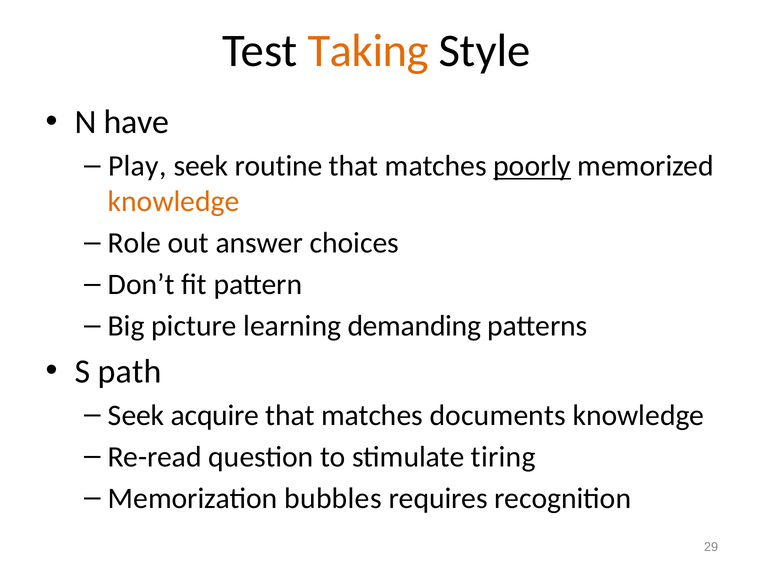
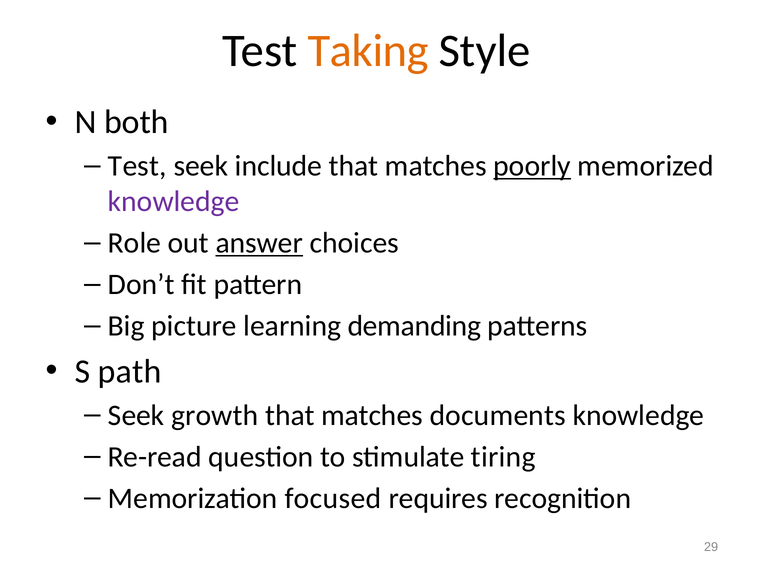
have: have -> both
Play at (137, 166): Play -> Test
routine: routine -> include
knowledge at (174, 201) colour: orange -> purple
answer underline: none -> present
acquire: acquire -> growth
bubbles: bubbles -> focused
